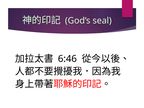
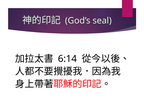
6:46: 6:46 -> 6:14
